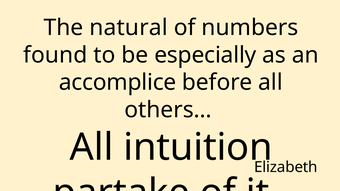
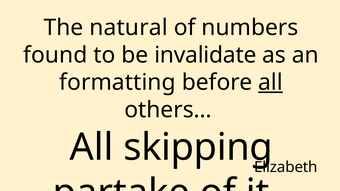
especially: especially -> invalidate
accomplice: accomplice -> formatting
all at (270, 83) underline: none -> present
intuition: intuition -> skipping
